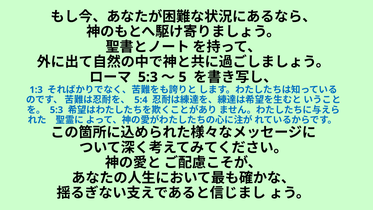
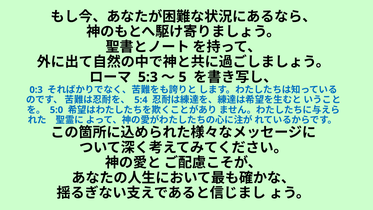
1:3: 1:3 -> 0:3
5:3 at (56, 110): 5:3 -> 5:0
